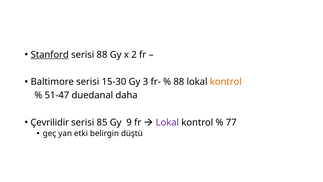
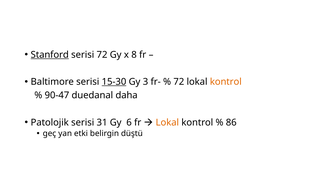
serisi 88: 88 -> 72
2: 2 -> 8
15-30 underline: none -> present
88 at (179, 82): 88 -> 72
51-47: 51-47 -> 90-47
Çevrilidir: Çevrilidir -> Patolojik
85: 85 -> 31
9: 9 -> 6
Lokal at (167, 122) colour: purple -> orange
77: 77 -> 86
